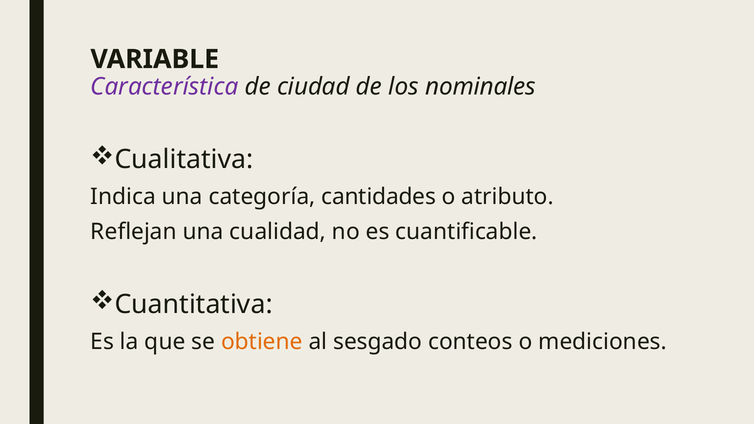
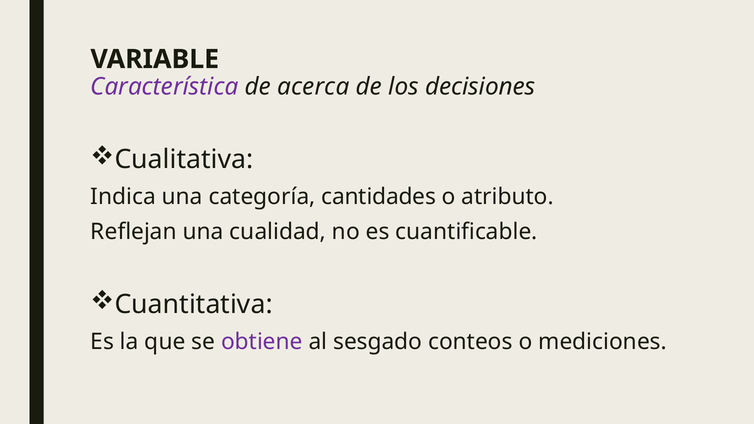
ciudad: ciudad -> acerca
nominales: nominales -> decisiones
obtiene colour: orange -> purple
